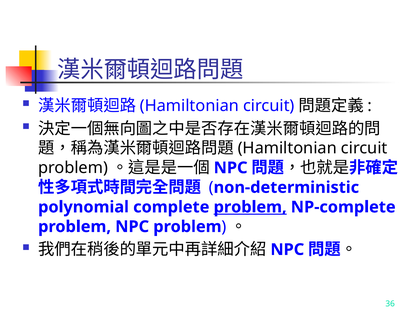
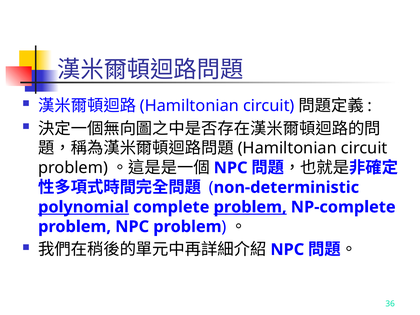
polynomial underline: none -> present
